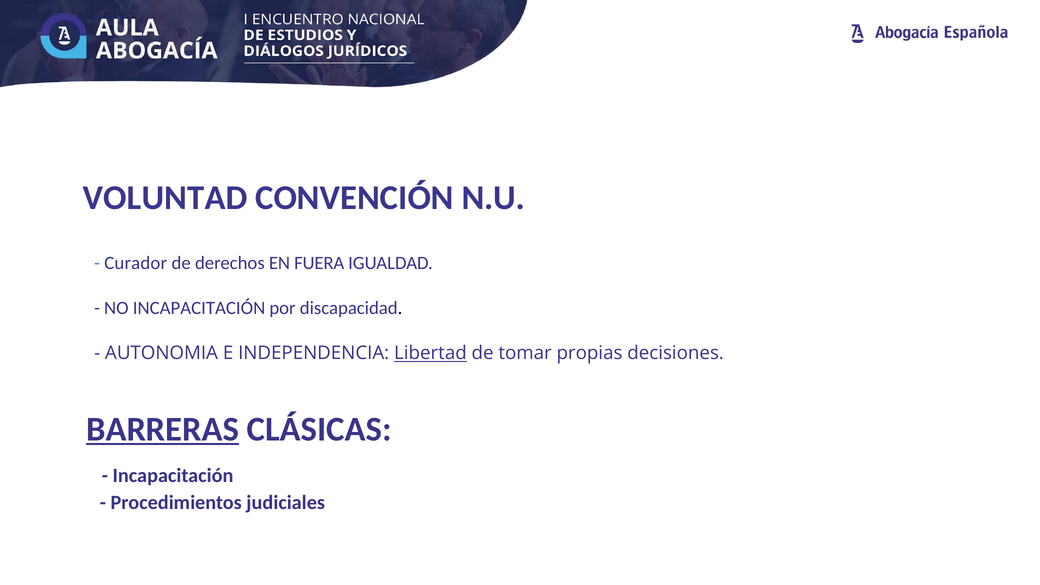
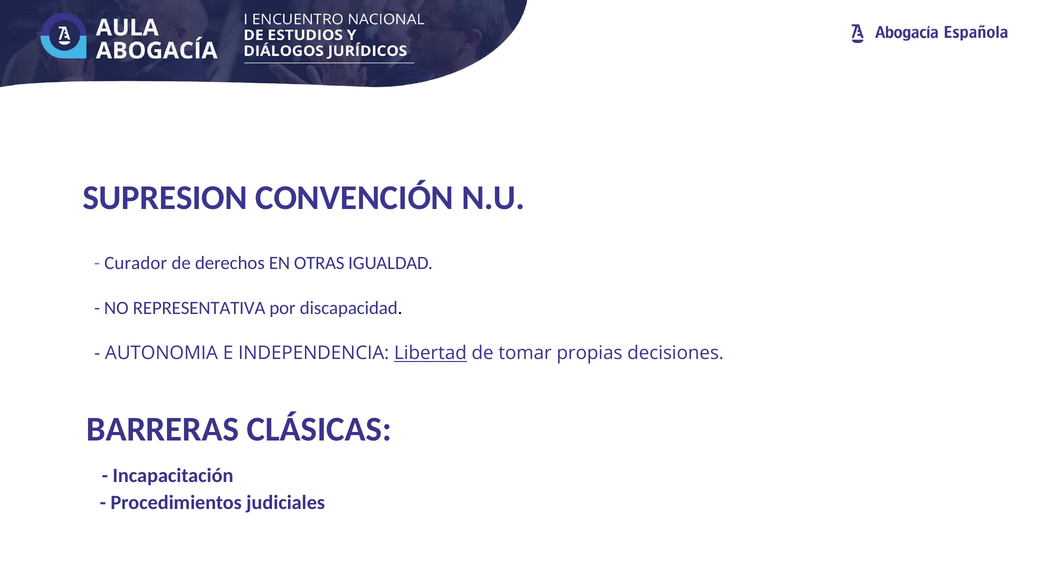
VOLUNTAD: VOLUNTAD -> SUPRESION
FUERA: FUERA -> OTRAS
NO INCAPACITACIÓN: INCAPACITACIÓN -> REPRESENTATIVA
BARRERAS underline: present -> none
